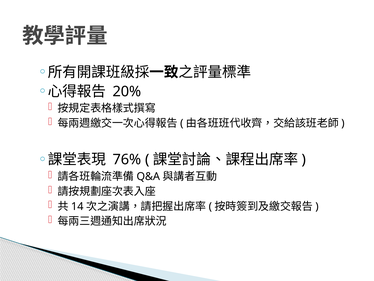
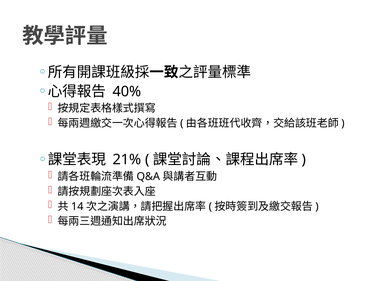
20%: 20% -> 40%
76%: 76% -> 21%
